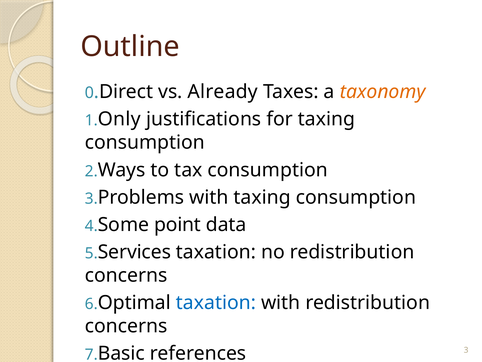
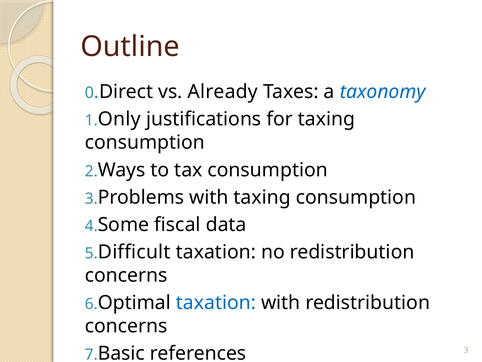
taxonomy colour: orange -> blue
point: point -> fiscal
Services: Services -> Difficult
